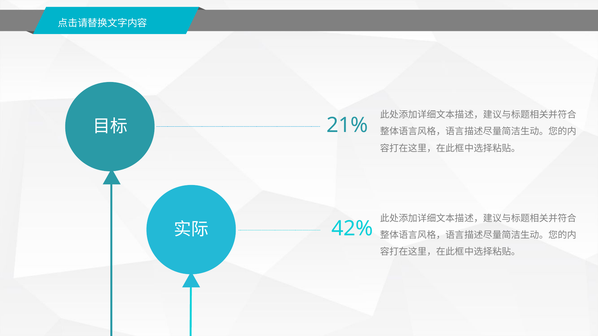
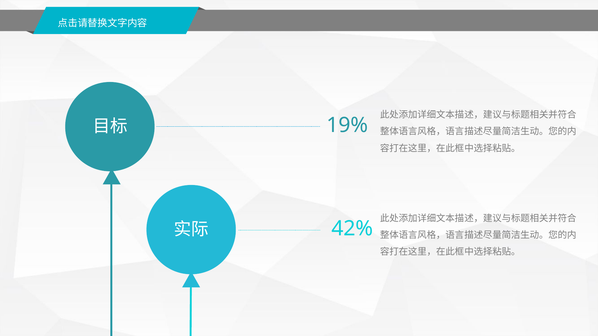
21%: 21% -> 19%
